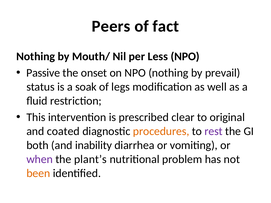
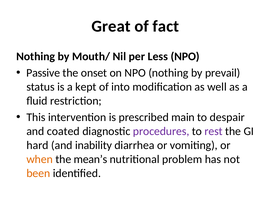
Peers: Peers -> Great
soak: soak -> kept
legs: legs -> into
clear: clear -> main
original: original -> despair
procedures colour: orange -> purple
both: both -> hard
when colour: purple -> orange
plant’s: plant’s -> mean’s
